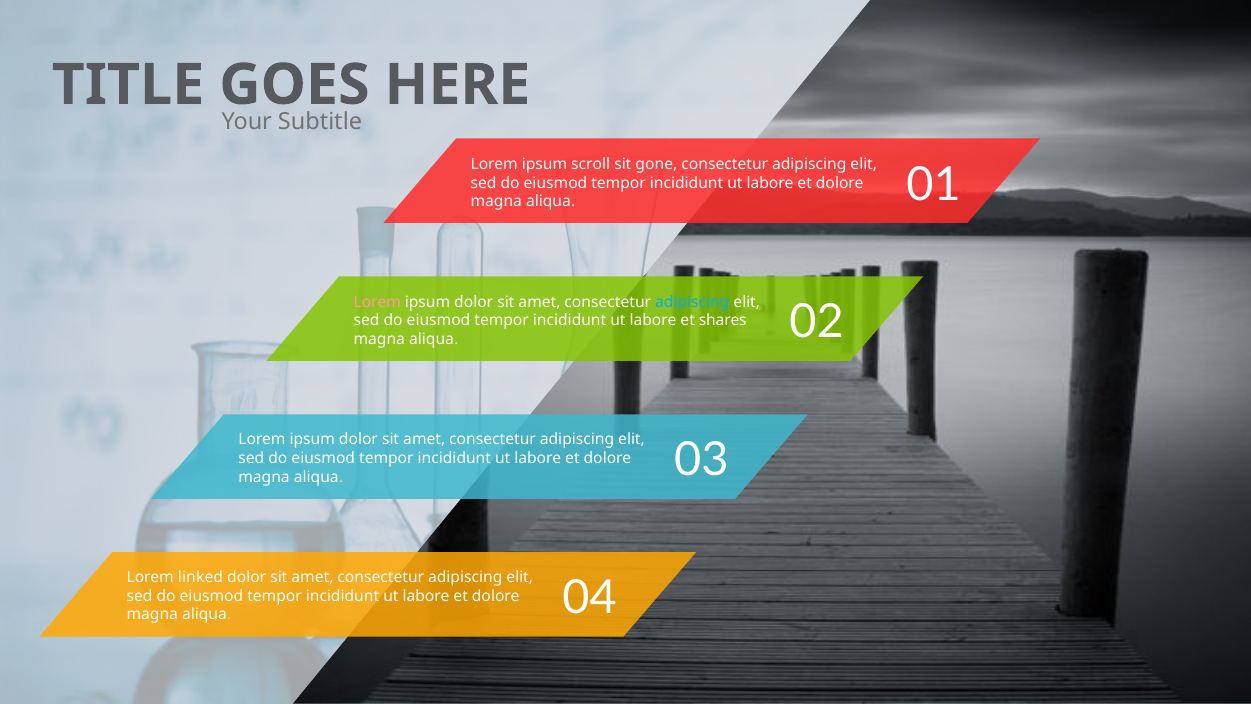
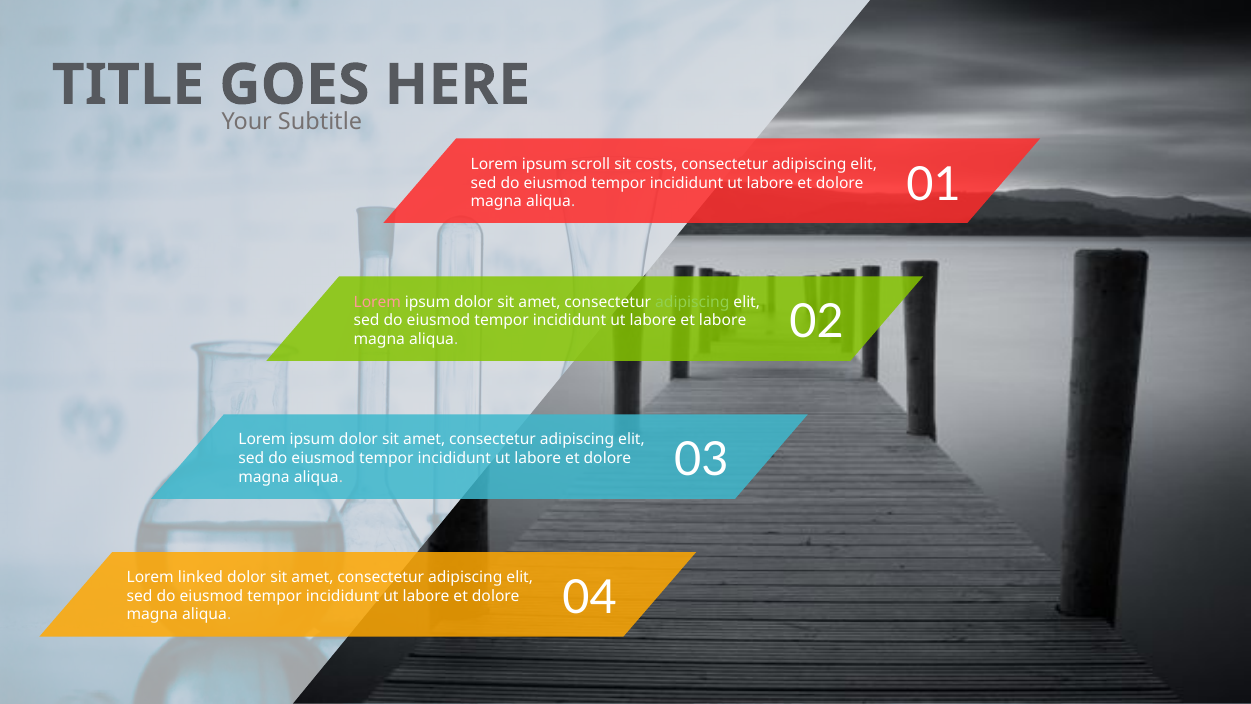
gone: gone -> costs
adipiscing at (692, 302) colour: light blue -> light green
et shares: shares -> labore
